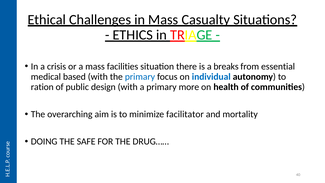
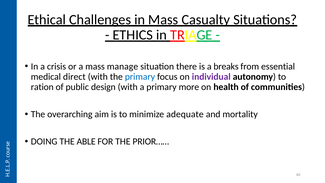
facilities: facilities -> manage
based: based -> direct
individual colour: blue -> purple
facilitator: facilitator -> adequate
SAFE: SAFE -> ABLE
DRUG……: DRUG…… -> PRIOR……
